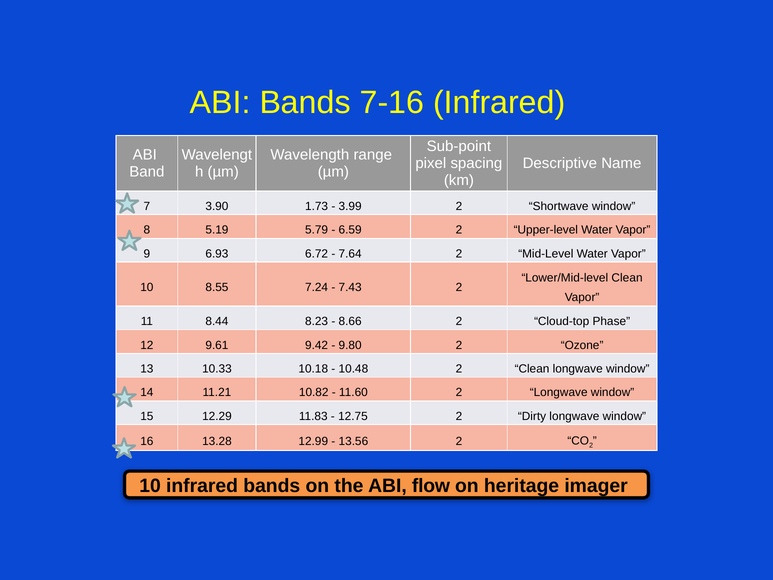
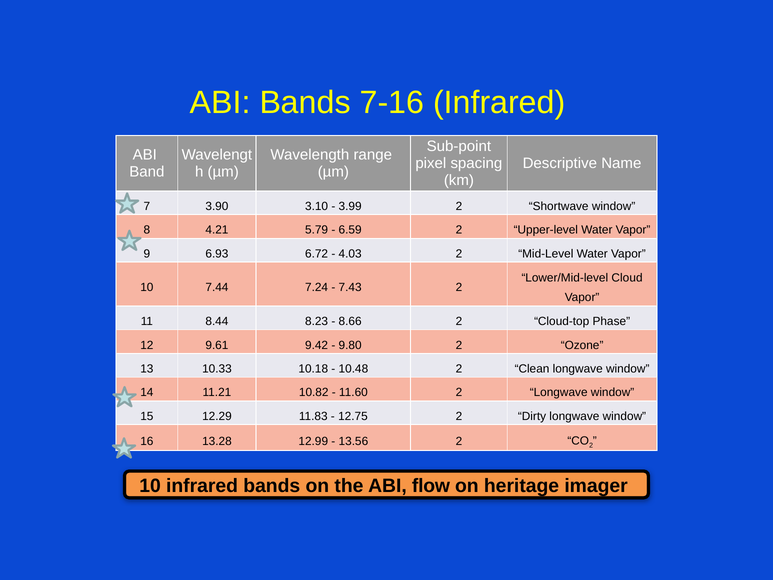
1.73: 1.73 -> 3.10
5.19: 5.19 -> 4.21
7.64: 7.64 -> 4.03
Lower/Mid-level Clean: Clean -> Cloud
8.55: 8.55 -> 7.44
